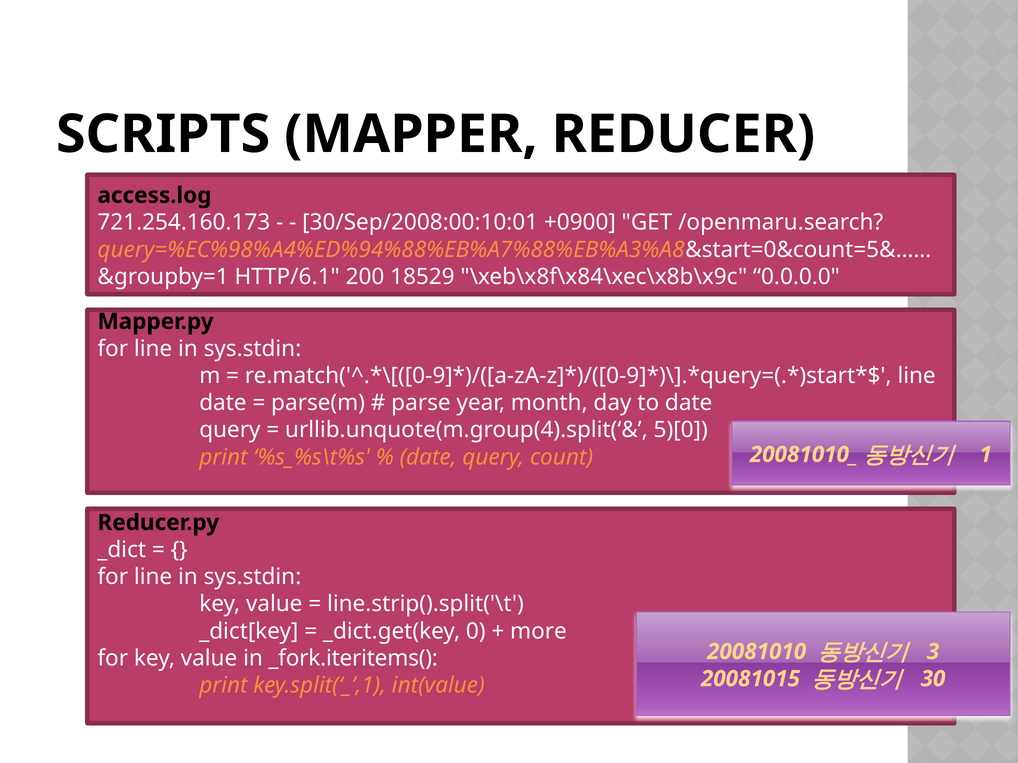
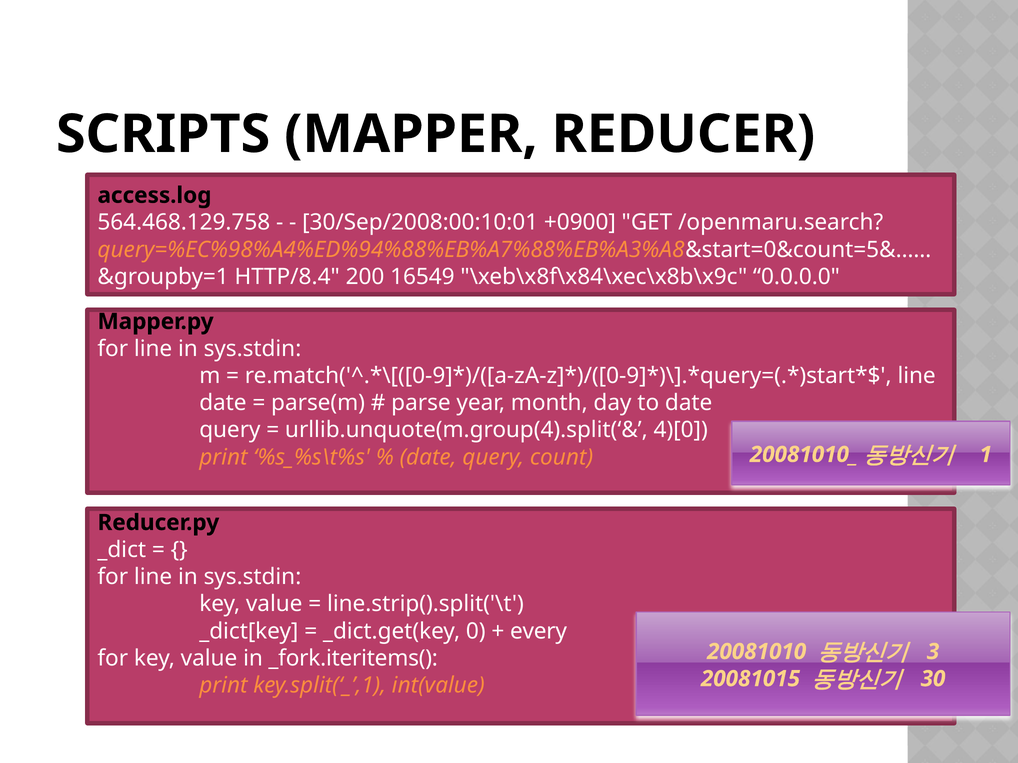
721.254.160.173: 721.254.160.173 -> 564.468.129.758
HTTP/6.1: HTTP/6.1 -> HTTP/8.4
18529: 18529 -> 16549
5)[0: 5)[0 -> 4)[0
more: more -> every
